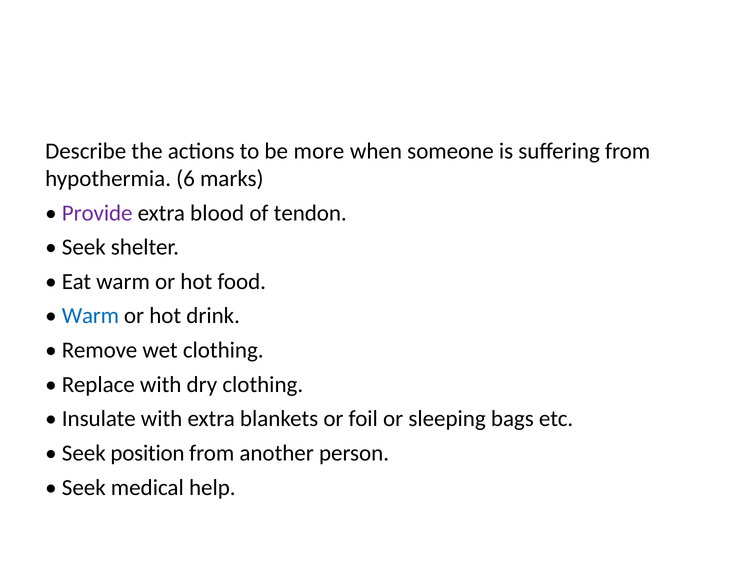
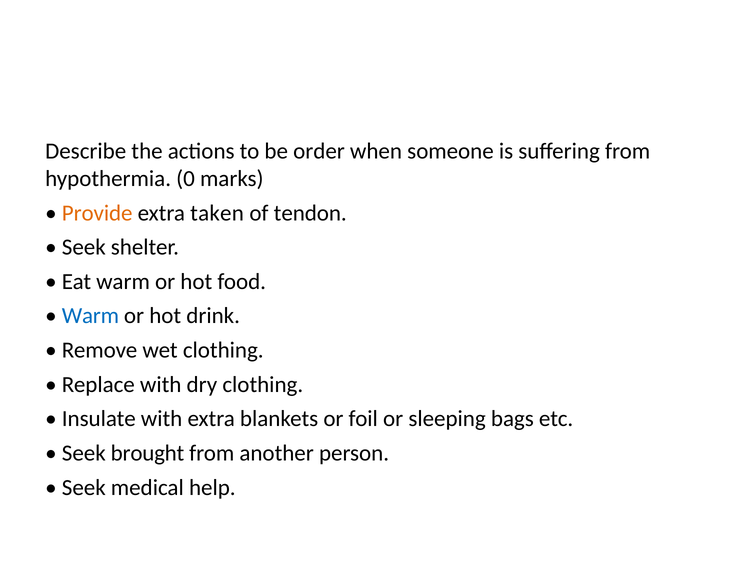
more: more -> order
6: 6 -> 0
Provide colour: purple -> orange
blood: blood -> taken
position: position -> brought
